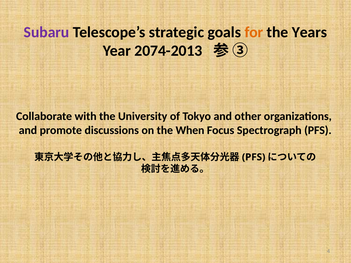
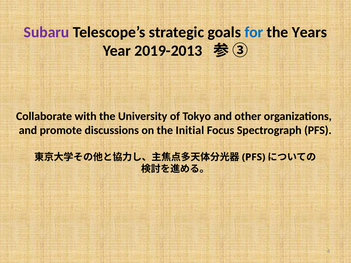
for colour: orange -> blue
2074-2013: 2074-2013 -> 2019-2013
When: When -> Initial
